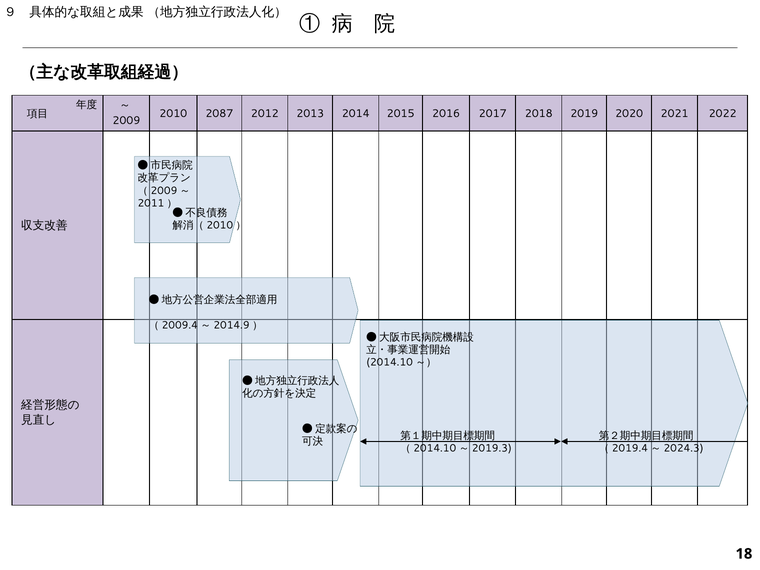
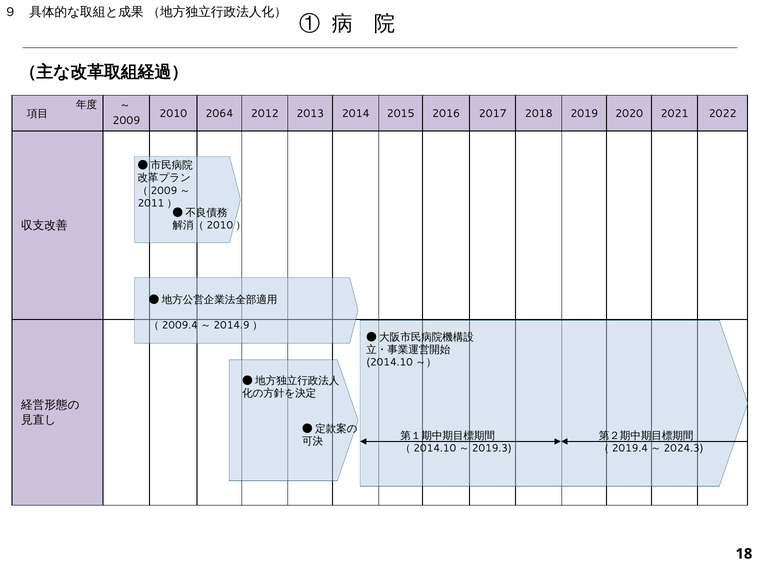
2087: 2087 -> 2064
